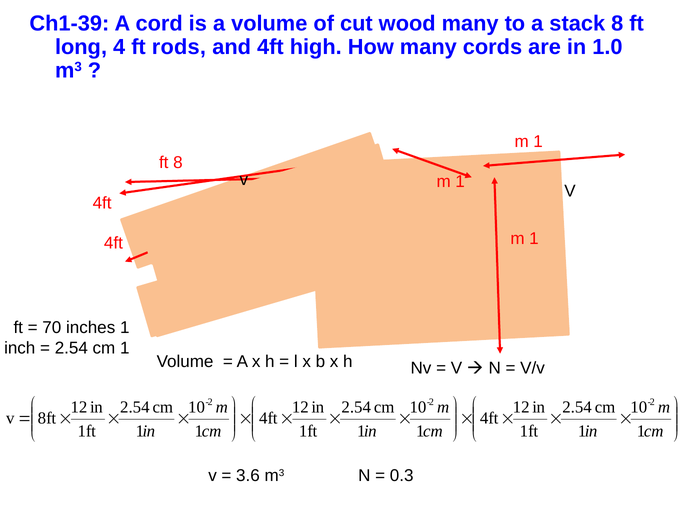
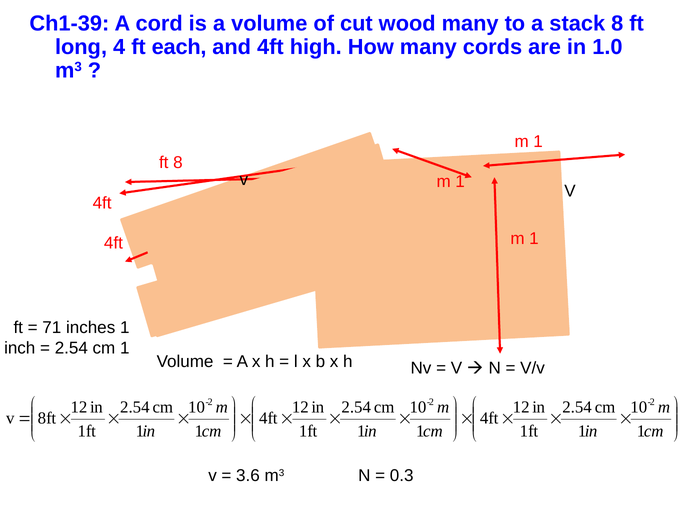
rods: rods -> each
70: 70 -> 71
